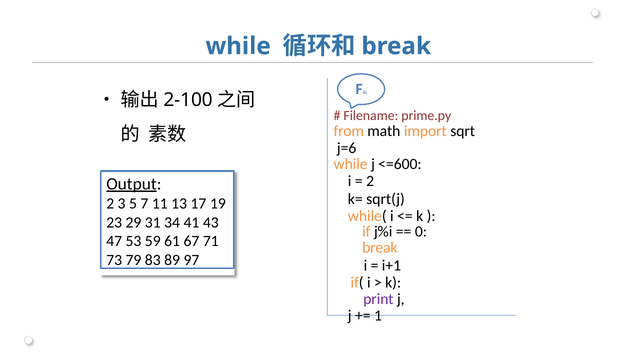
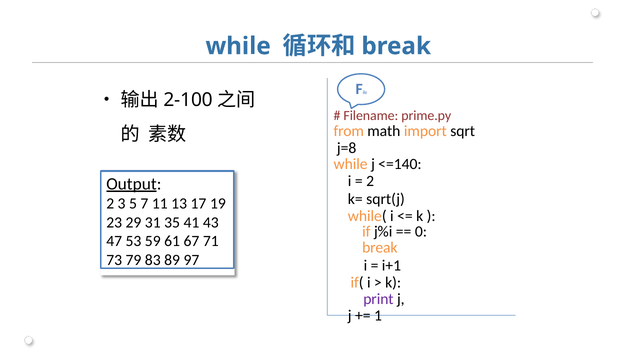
j=6: j=6 -> j=8
<=600: <=600 -> <=140
34: 34 -> 35
